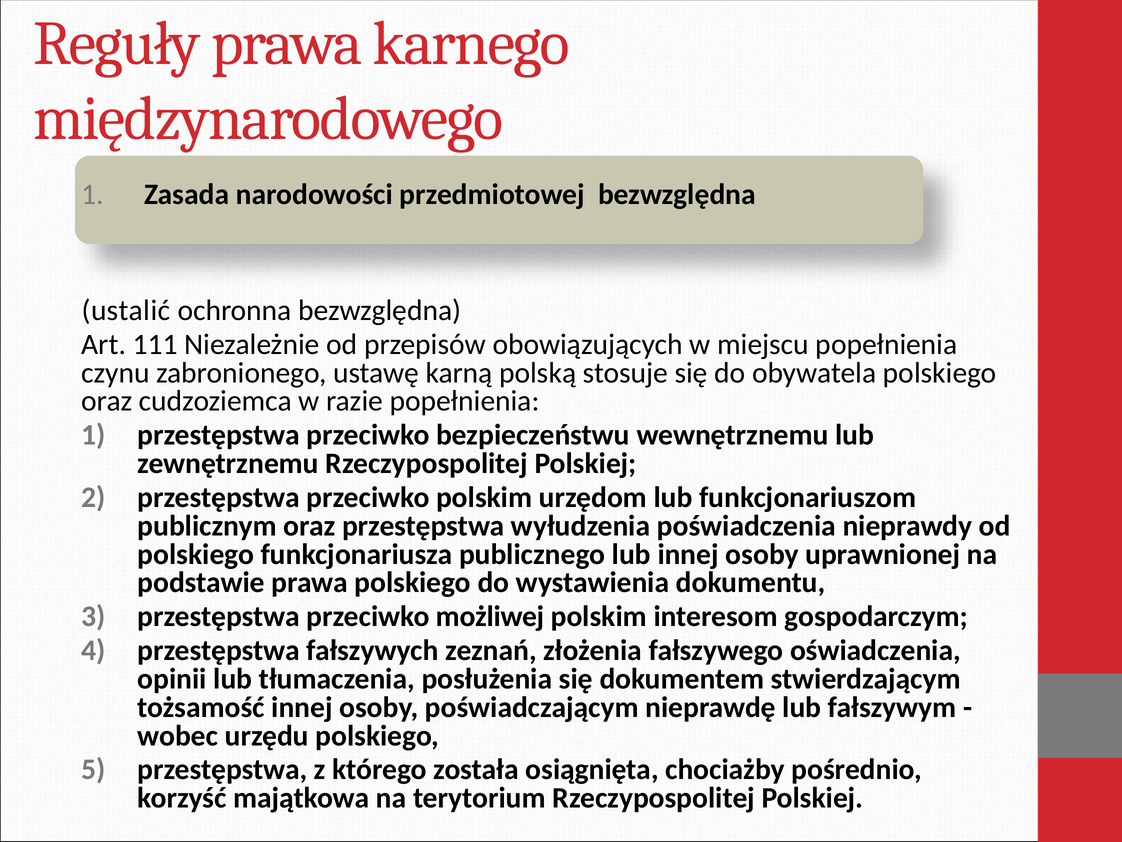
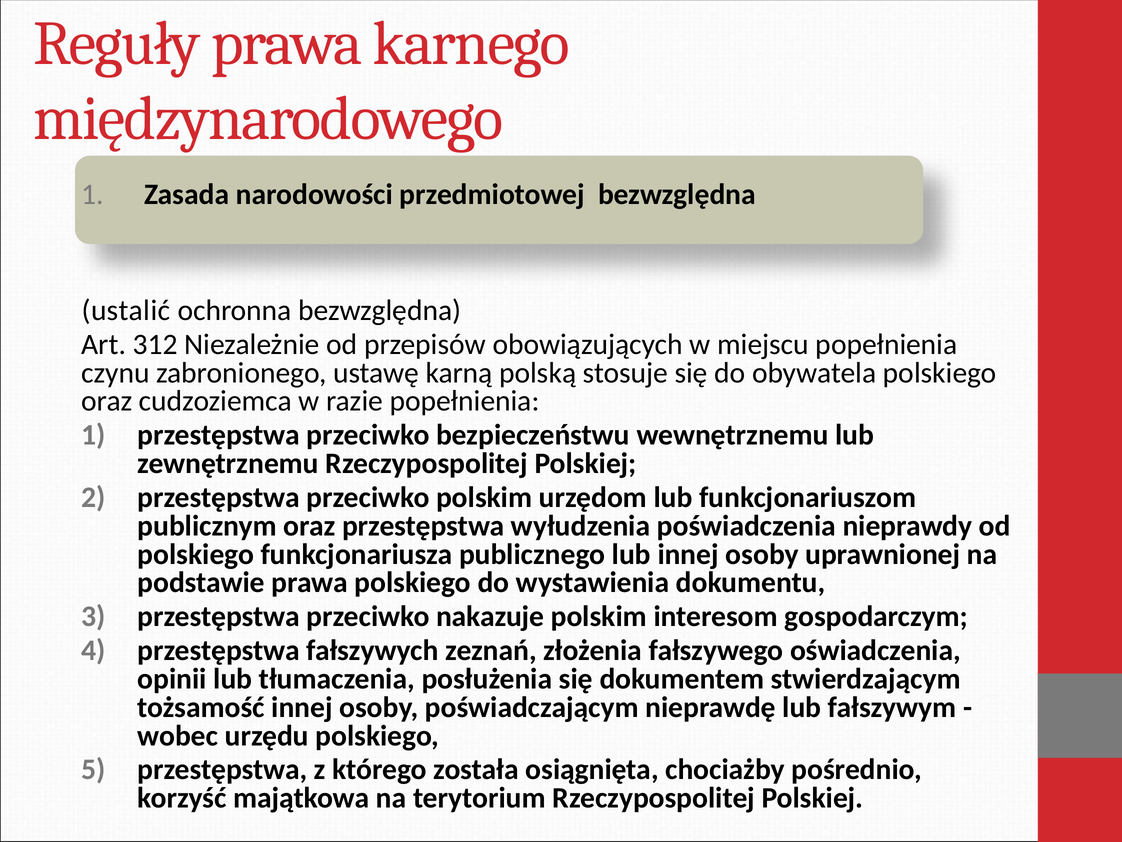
111: 111 -> 312
możliwej: możliwej -> nakazuje
